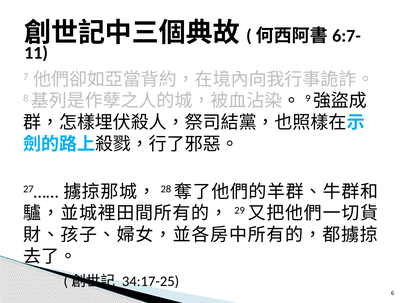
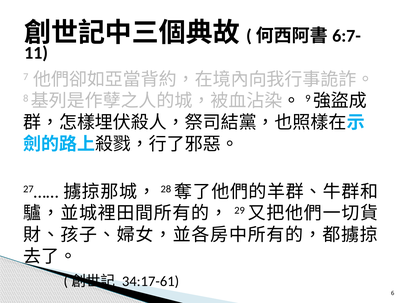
34:17-25: 34:17-25 -> 34:17-61
